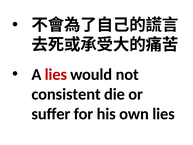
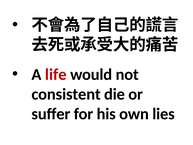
A lies: lies -> life
